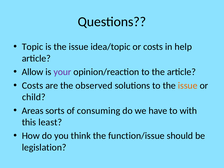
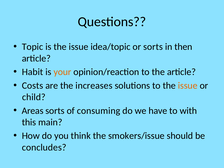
or costs: costs -> sorts
help: help -> then
Allow: Allow -> Habit
your colour: purple -> orange
observed: observed -> increases
least: least -> main
function/issue: function/issue -> smokers/issue
legislation: legislation -> concludes
